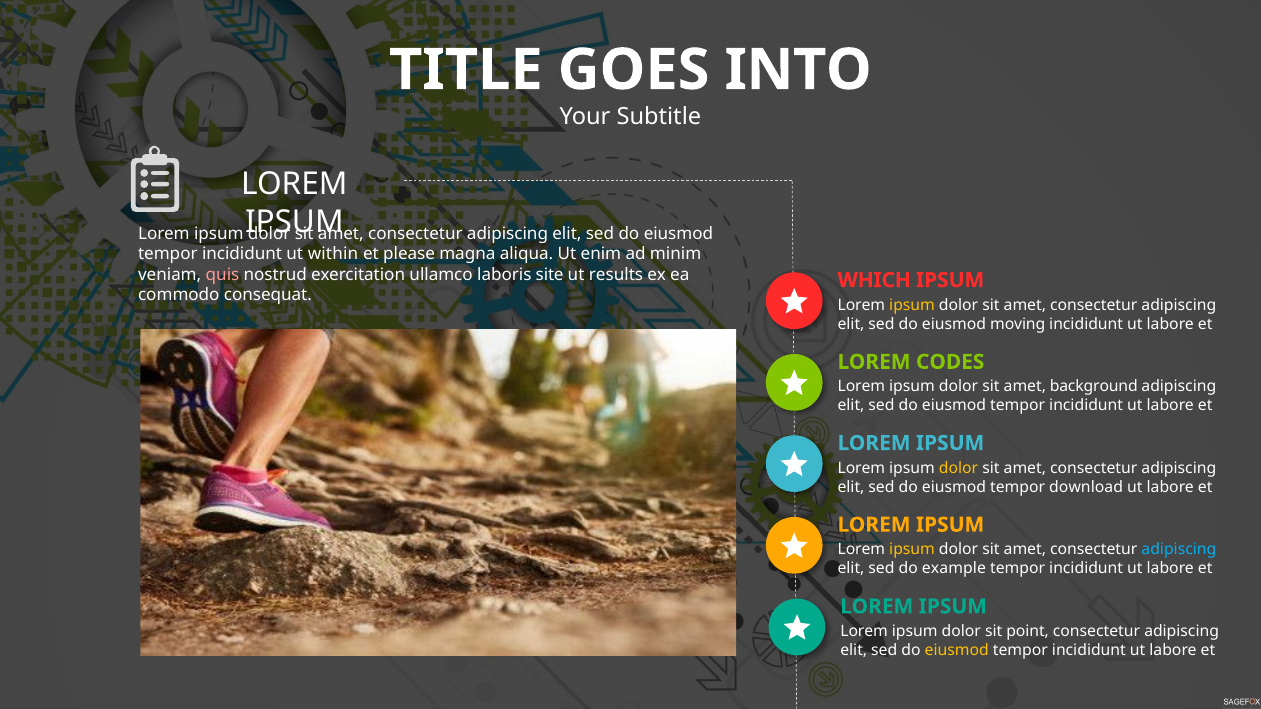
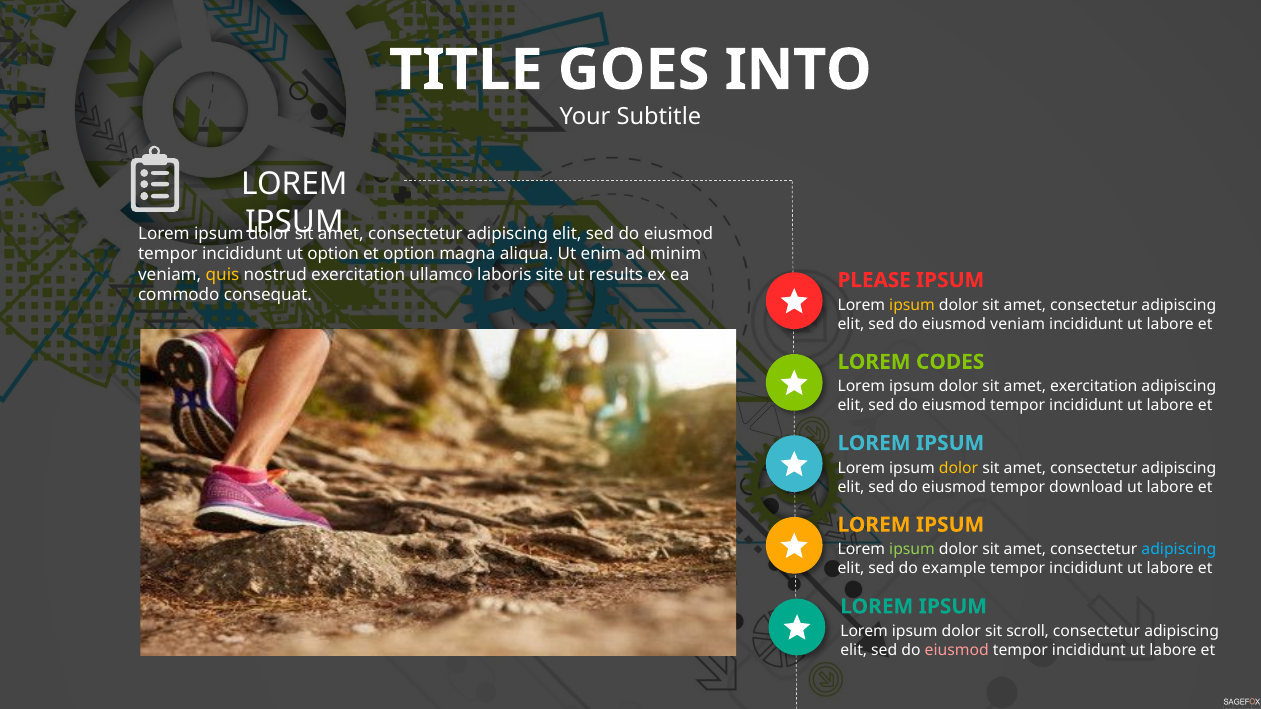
ut within: within -> option
et please: please -> option
quis colour: pink -> yellow
WHICH: WHICH -> PLEASE
eiusmod moving: moving -> veniam
amet background: background -> exercitation
ipsum at (912, 550) colour: yellow -> light green
point: point -> scroll
eiusmod at (957, 651) colour: yellow -> pink
